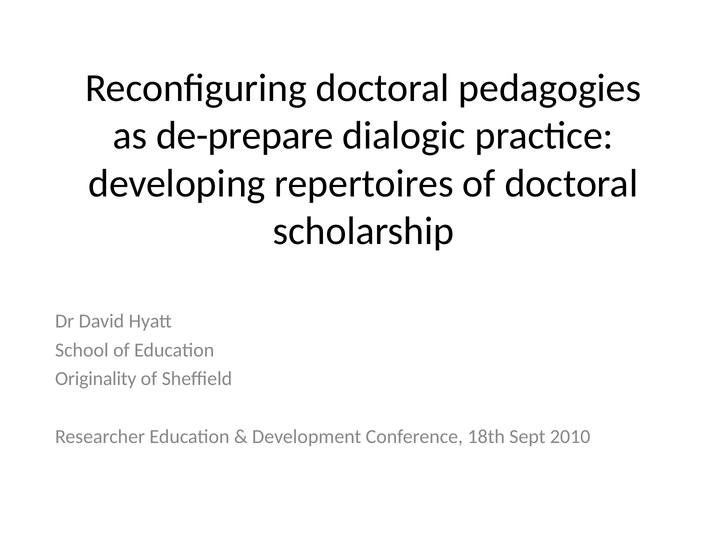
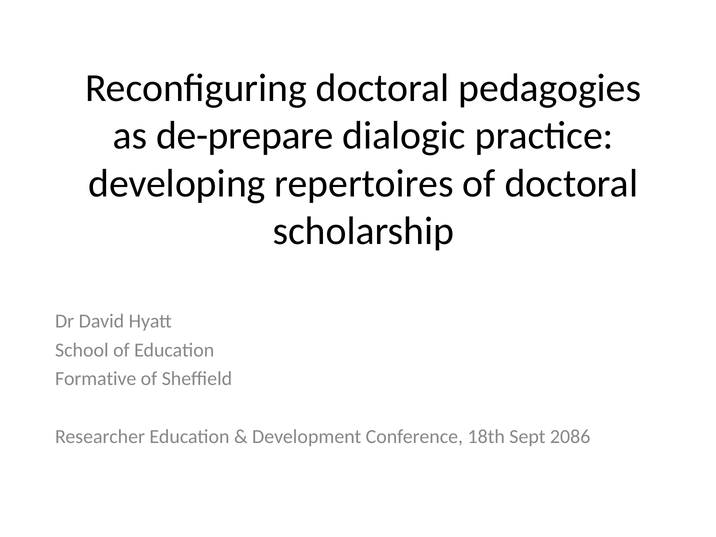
Originality: Originality -> Formative
2010: 2010 -> 2086
